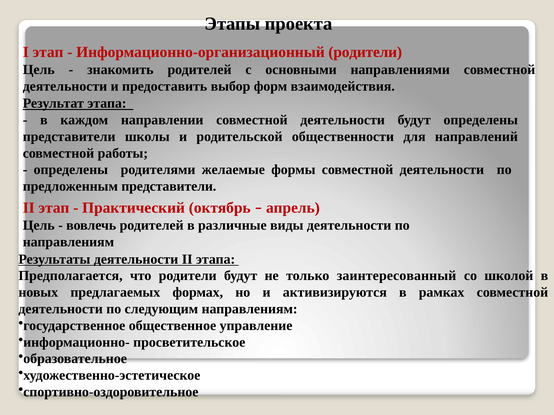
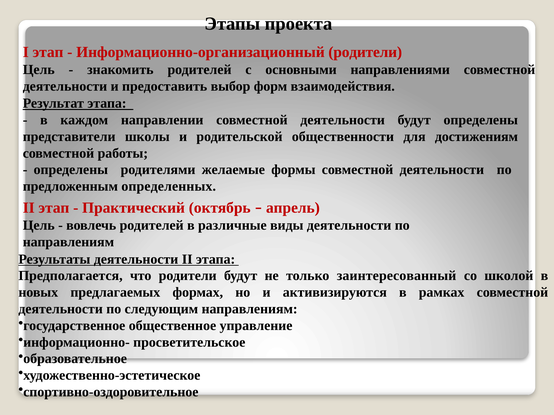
направлений: направлений -> достижениям
предложенным представители: представители -> определенных
